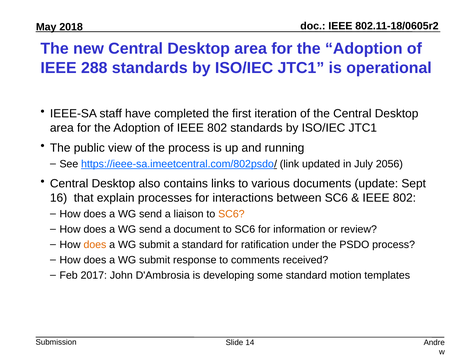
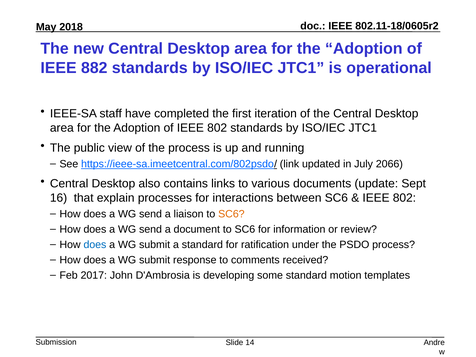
288: 288 -> 882
2056: 2056 -> 2066
does at (95, 245) colour: orange -> blue
